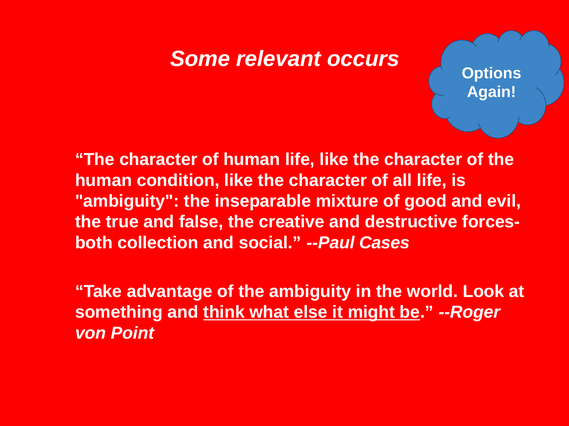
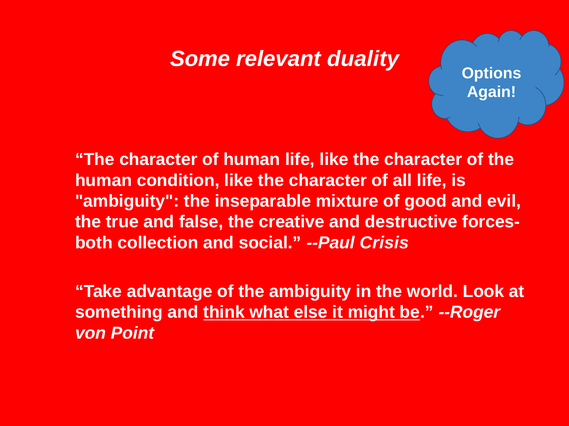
occurs: occurs -> duality
Cases: Cases -> Crisis
